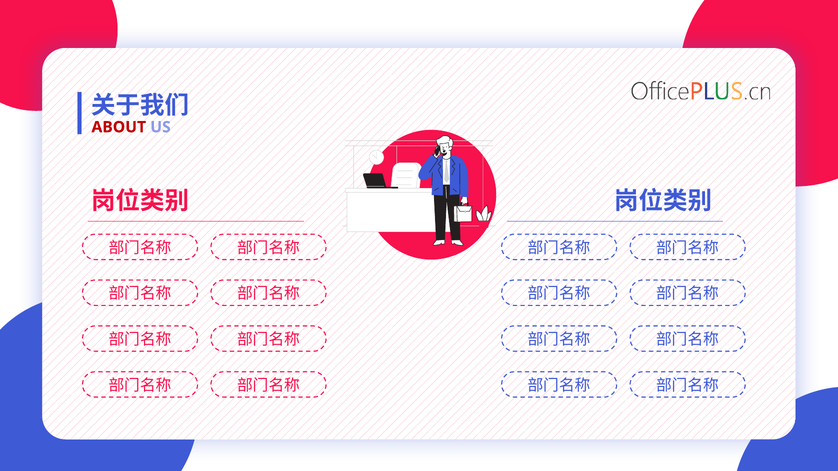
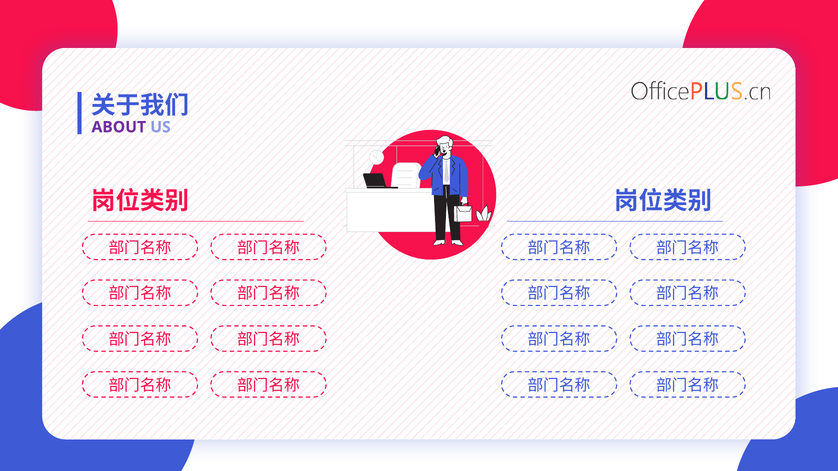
ABOUT colour: red -> purple
